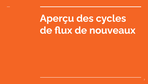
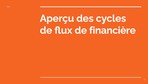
nouveaux: nouveaux -> financière
